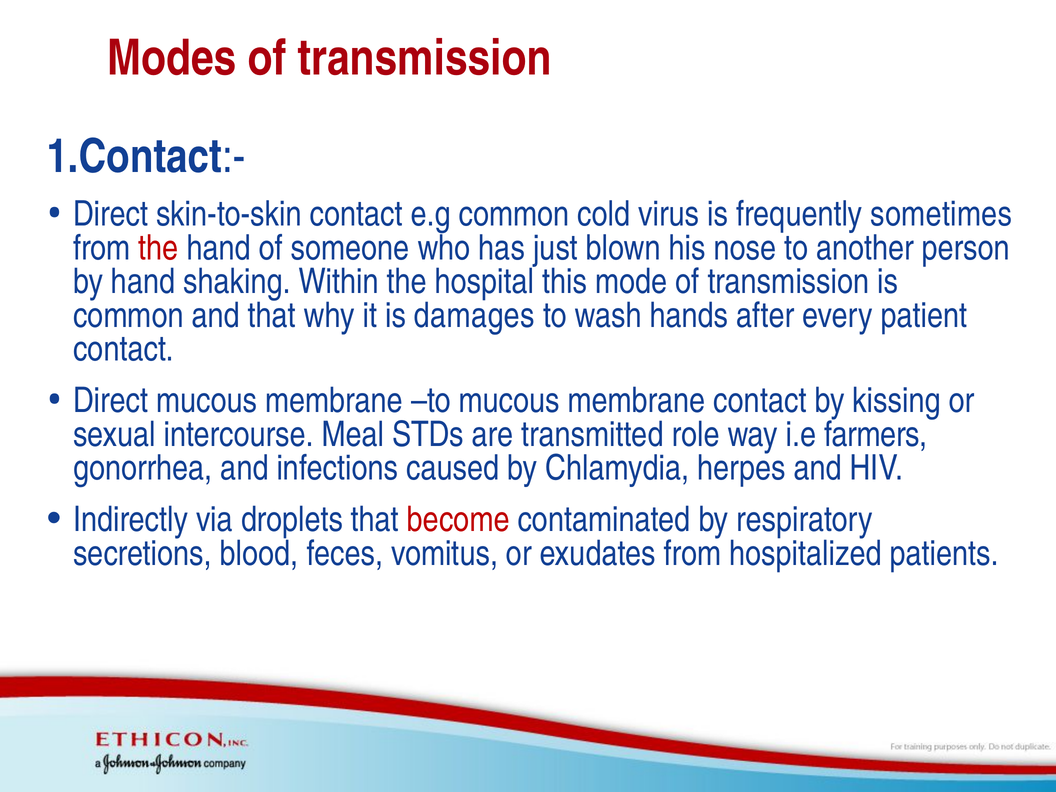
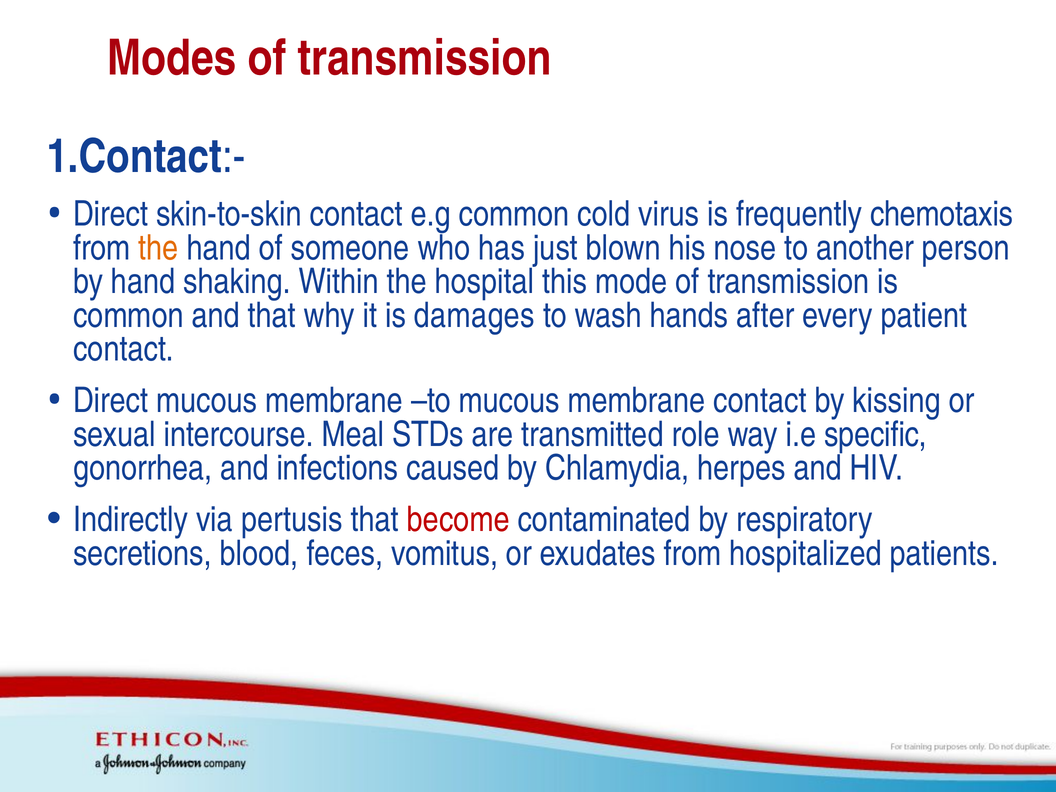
sometimes: sometimes -> chemotaxis
the at (158, 248) colour: red -> orange
farmers: farmers -> specific
droplets: droplets -> pertusis
